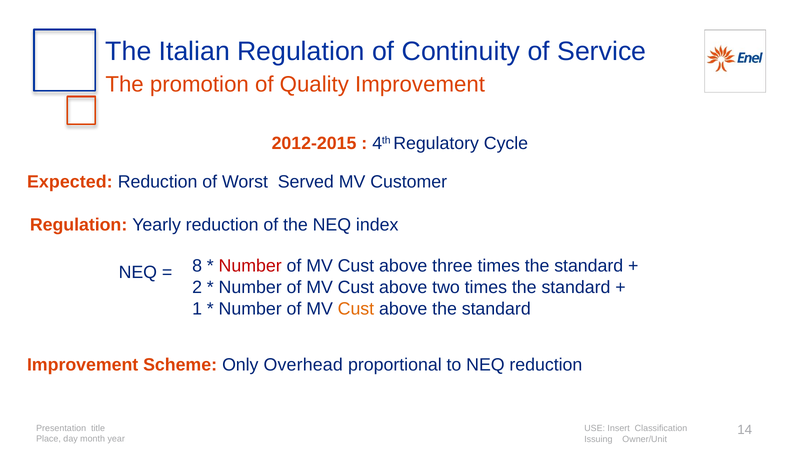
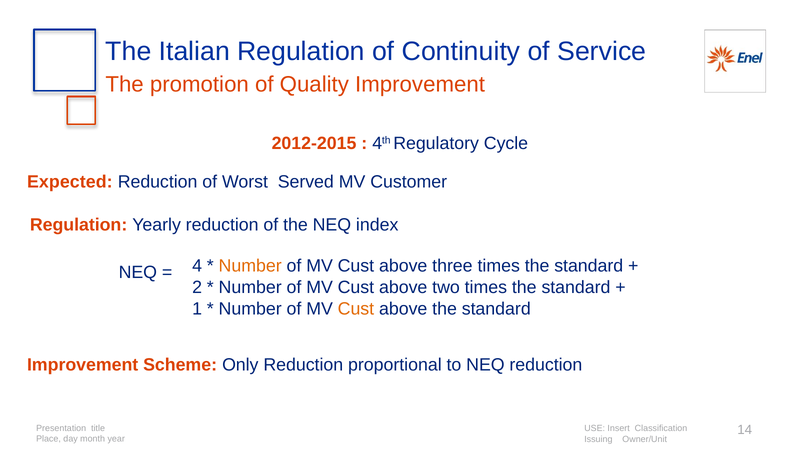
8: 8 -> 4
Number at (250, 266) colour: red -> orange
Only Overhead: Overhead -> Reduction
